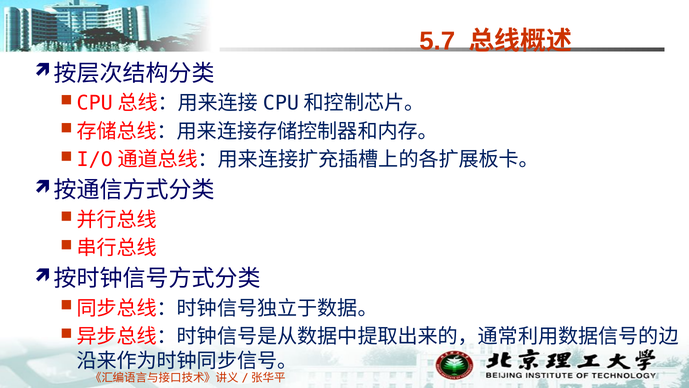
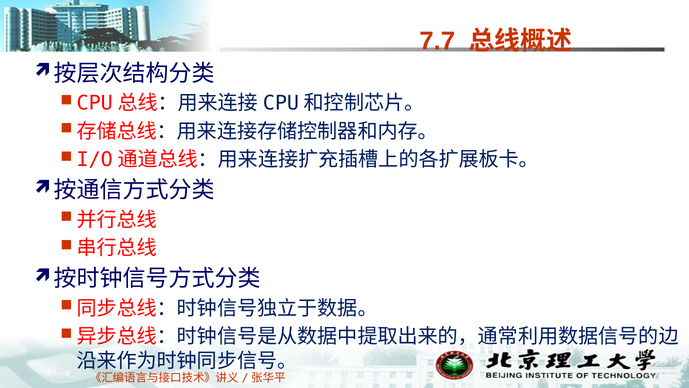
5.7: 5.7 -> 7.7
